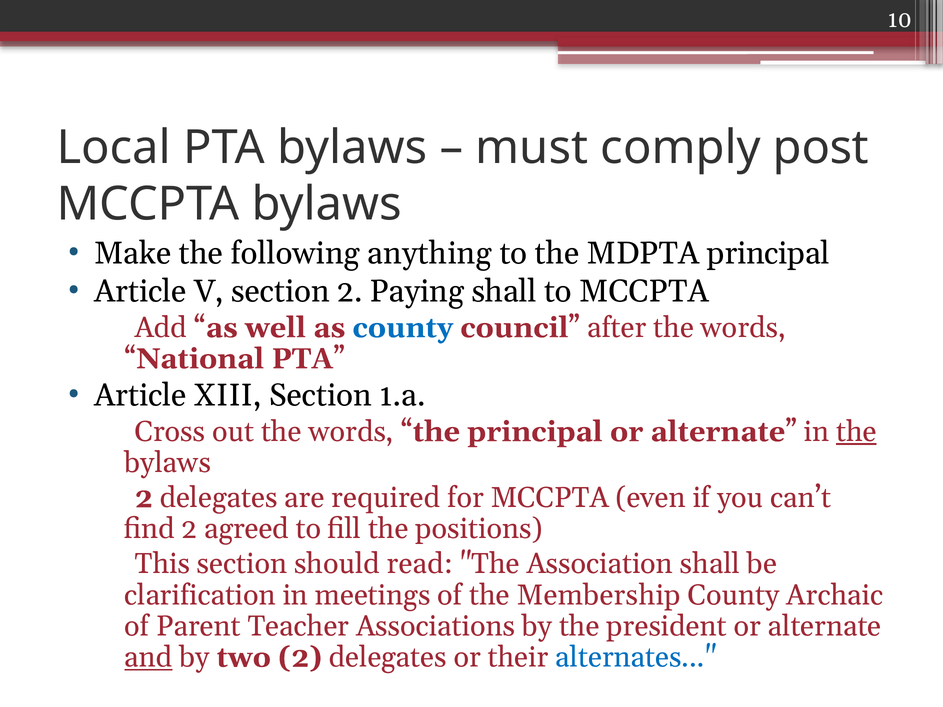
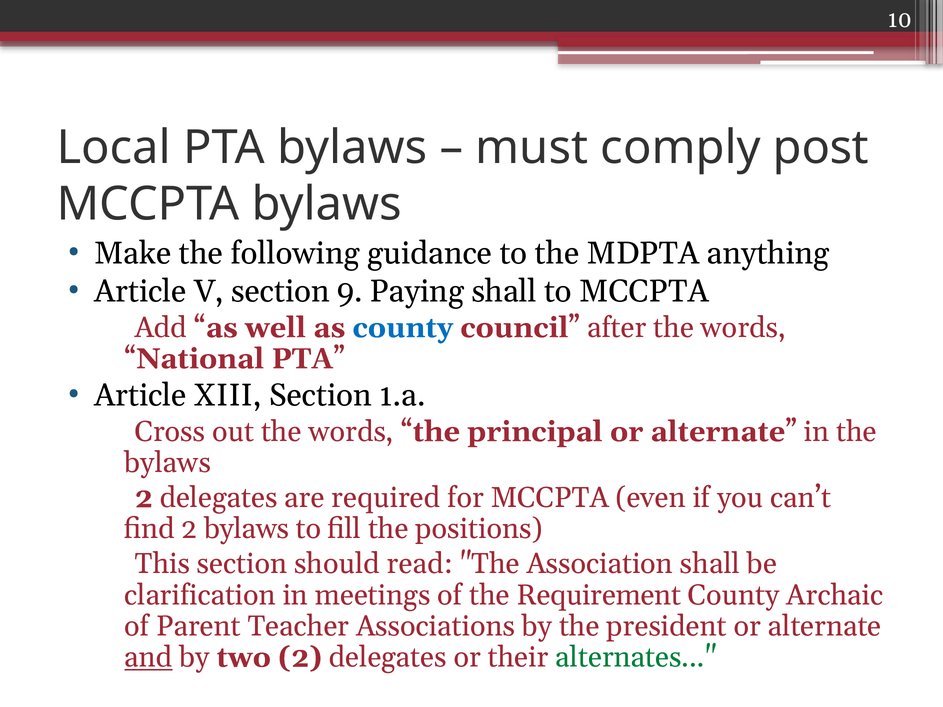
anything: anything -> guidance
MDPTA principal: principal -> anything
section 2: 2 -> 9
the at (856, 432) underline: present -> none
2 agreed: agreed -> bylaws
Membership: Membership -> Requirement
alternates colour: blue -> green
